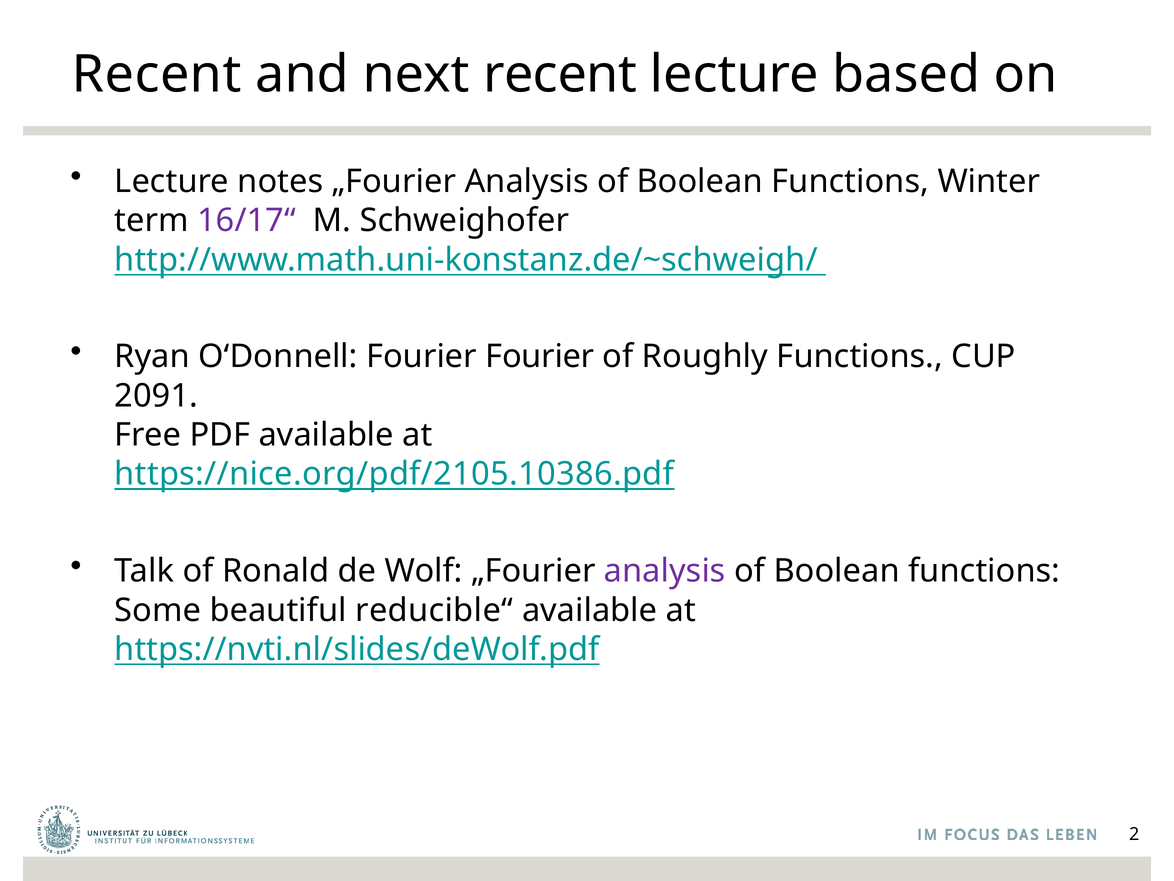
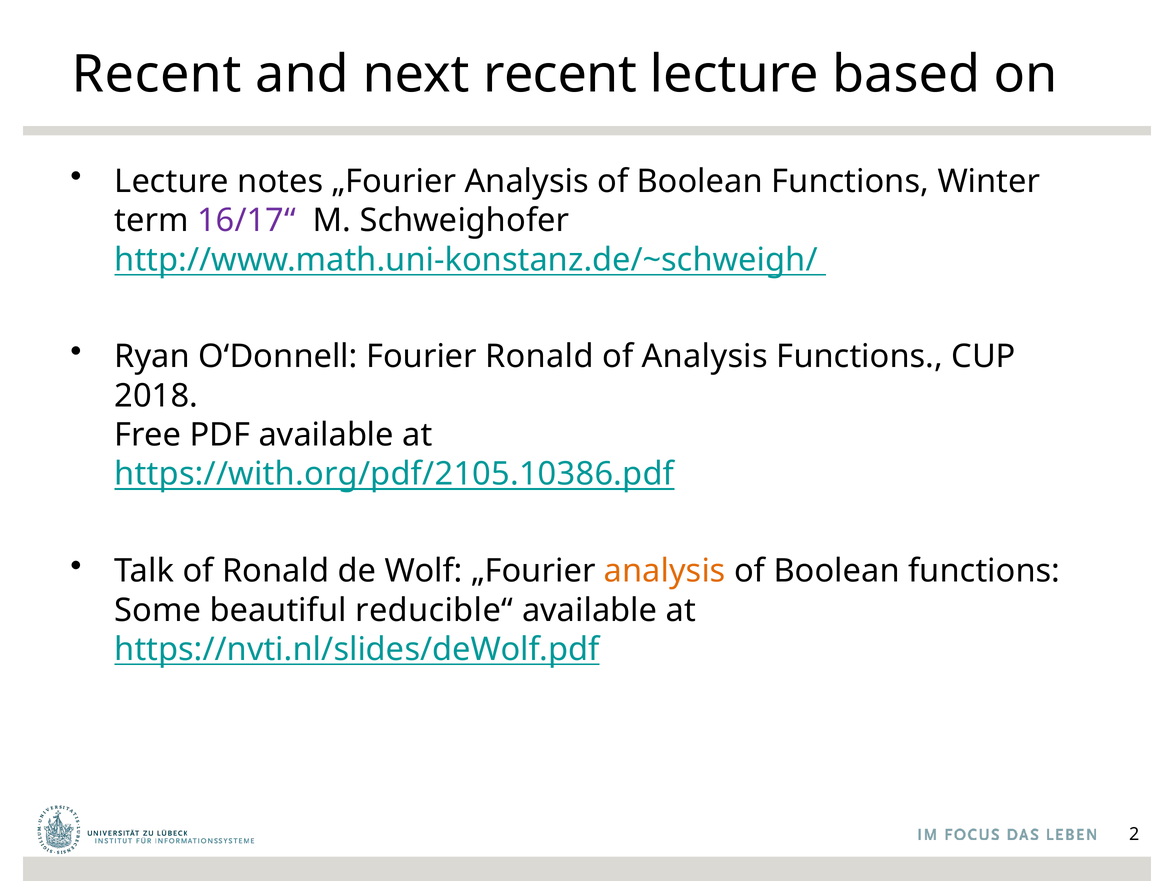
Fourier Fourier: Fourier -> Ronald
of Roughly: Roughly -> Analysis
2091: 2091 -> 2018
https://nice.org/pdf/2105.10386.pdf: https://nice.org/pdf/2105.10386.pdf -> https://with.org/pdf/2105.10386.pdf
analysis at (665, 571) colour: purple -> orange
